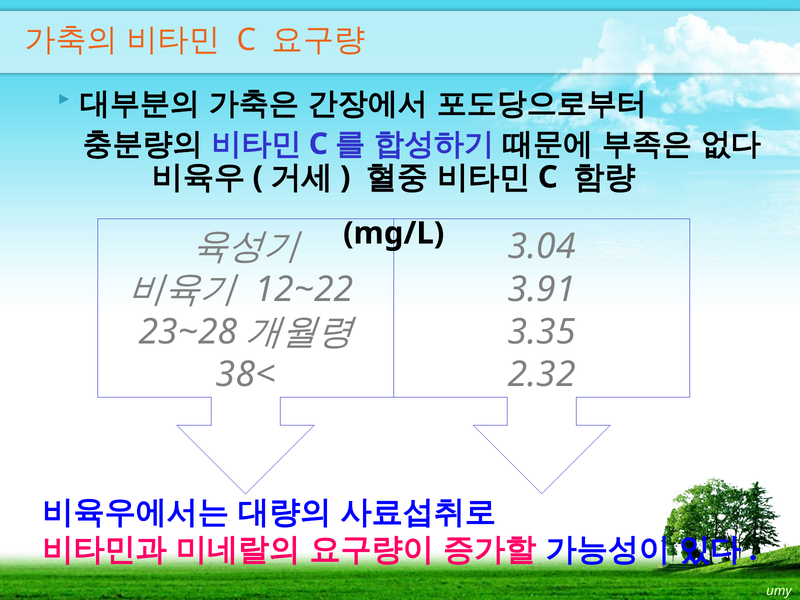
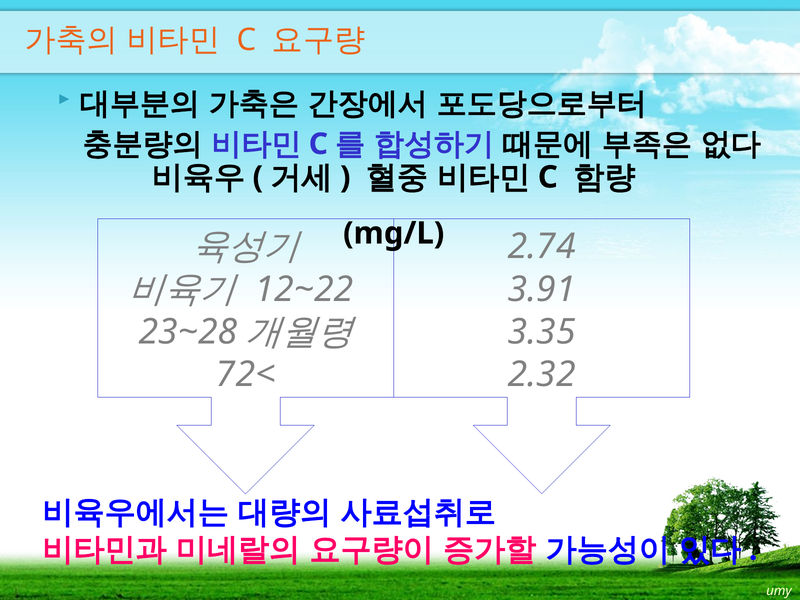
3.04: 3.04 -> 2.74
38<: 38< -> 72<
